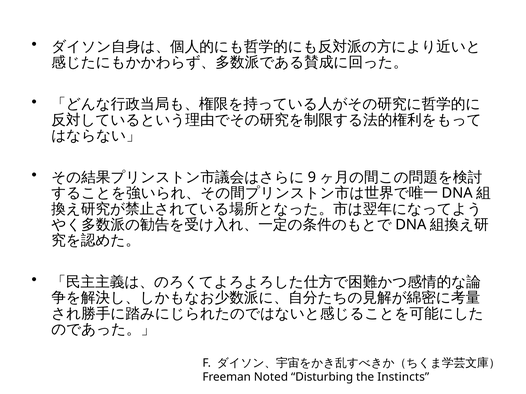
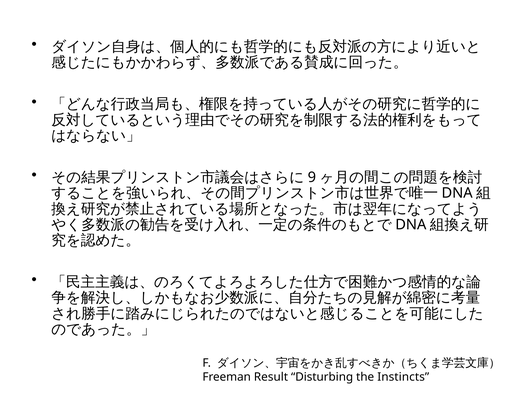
Noted: Noted -> Result
